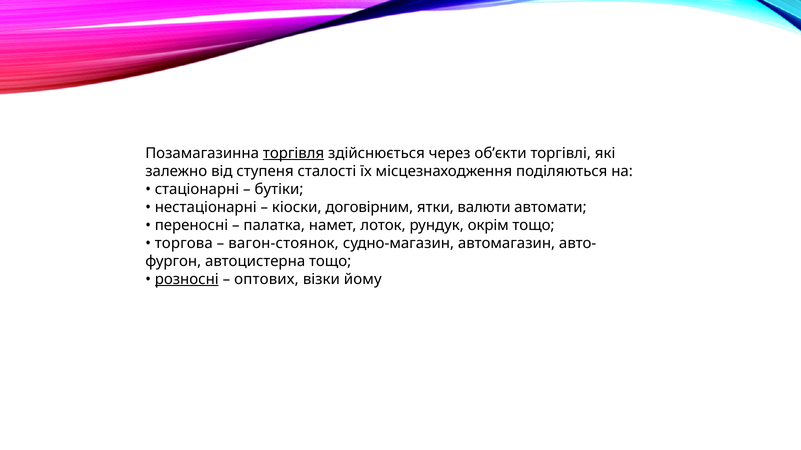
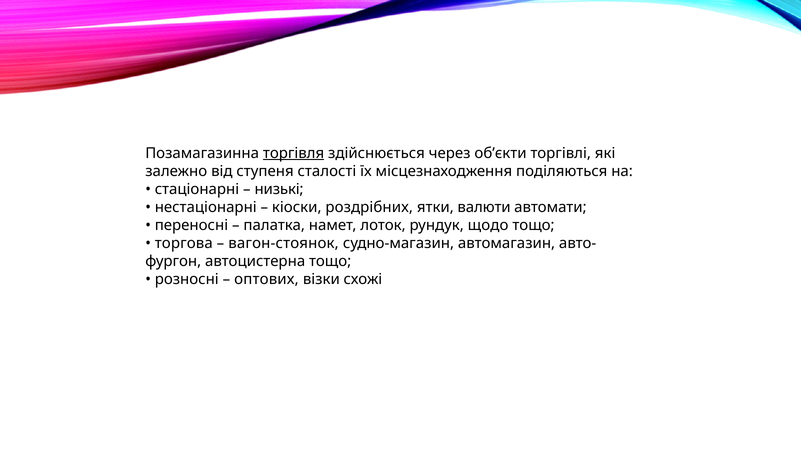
бутіки: бутіки -> низькі
договірним: договірним -> роздрібних
окрім: окрім -> щодо
розносні underline: present -> none
йому: йому -> схожі
